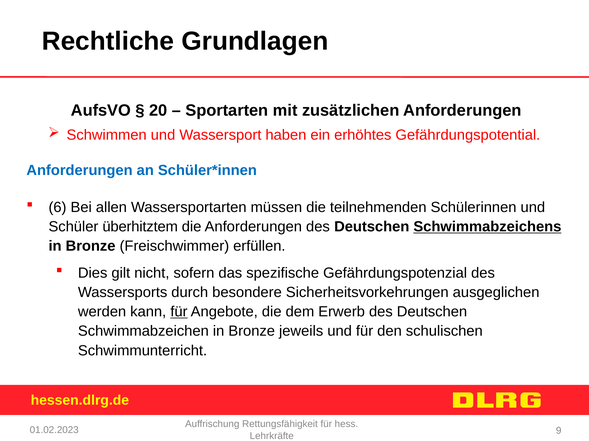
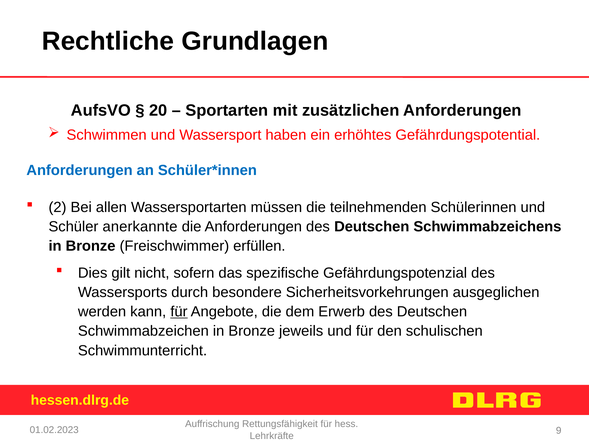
6: 6 -> 2
überhitztem: überhitztem -> anerkannte
Schwimmabzeichens underline: present -> none
